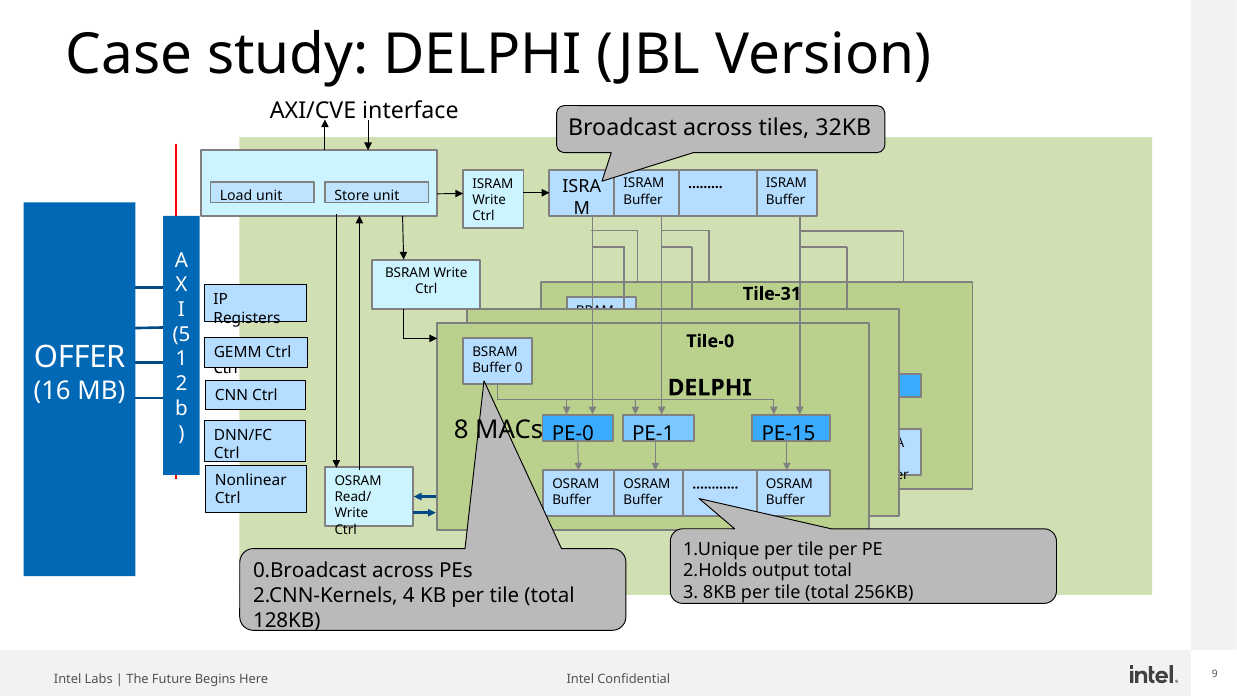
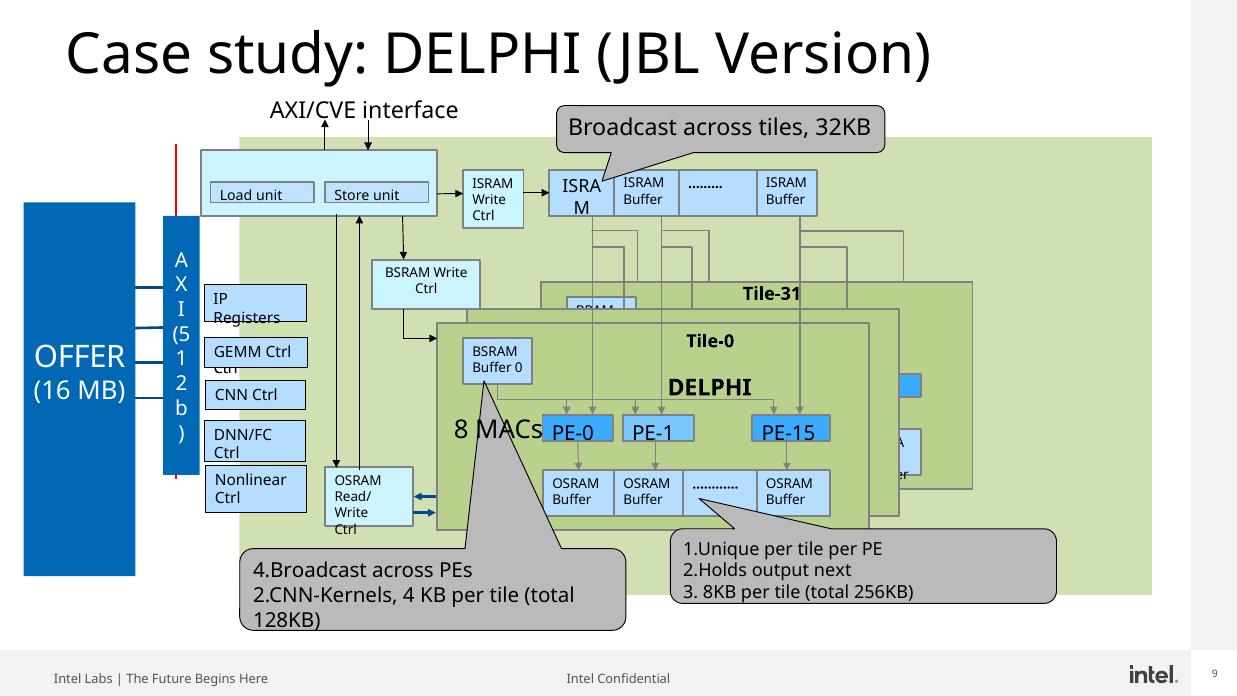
0.Broadcast: 0.Broadcast -> 4.Broadcast
output total: total -> next
